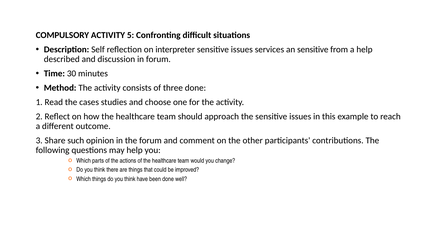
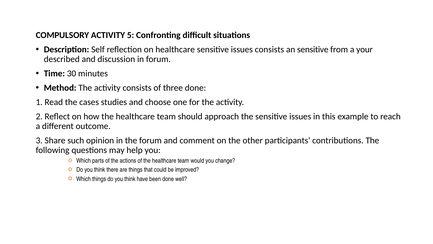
on interpreter: interpreter -> healthcare
issues services: services -> consists
a help: help -> your
